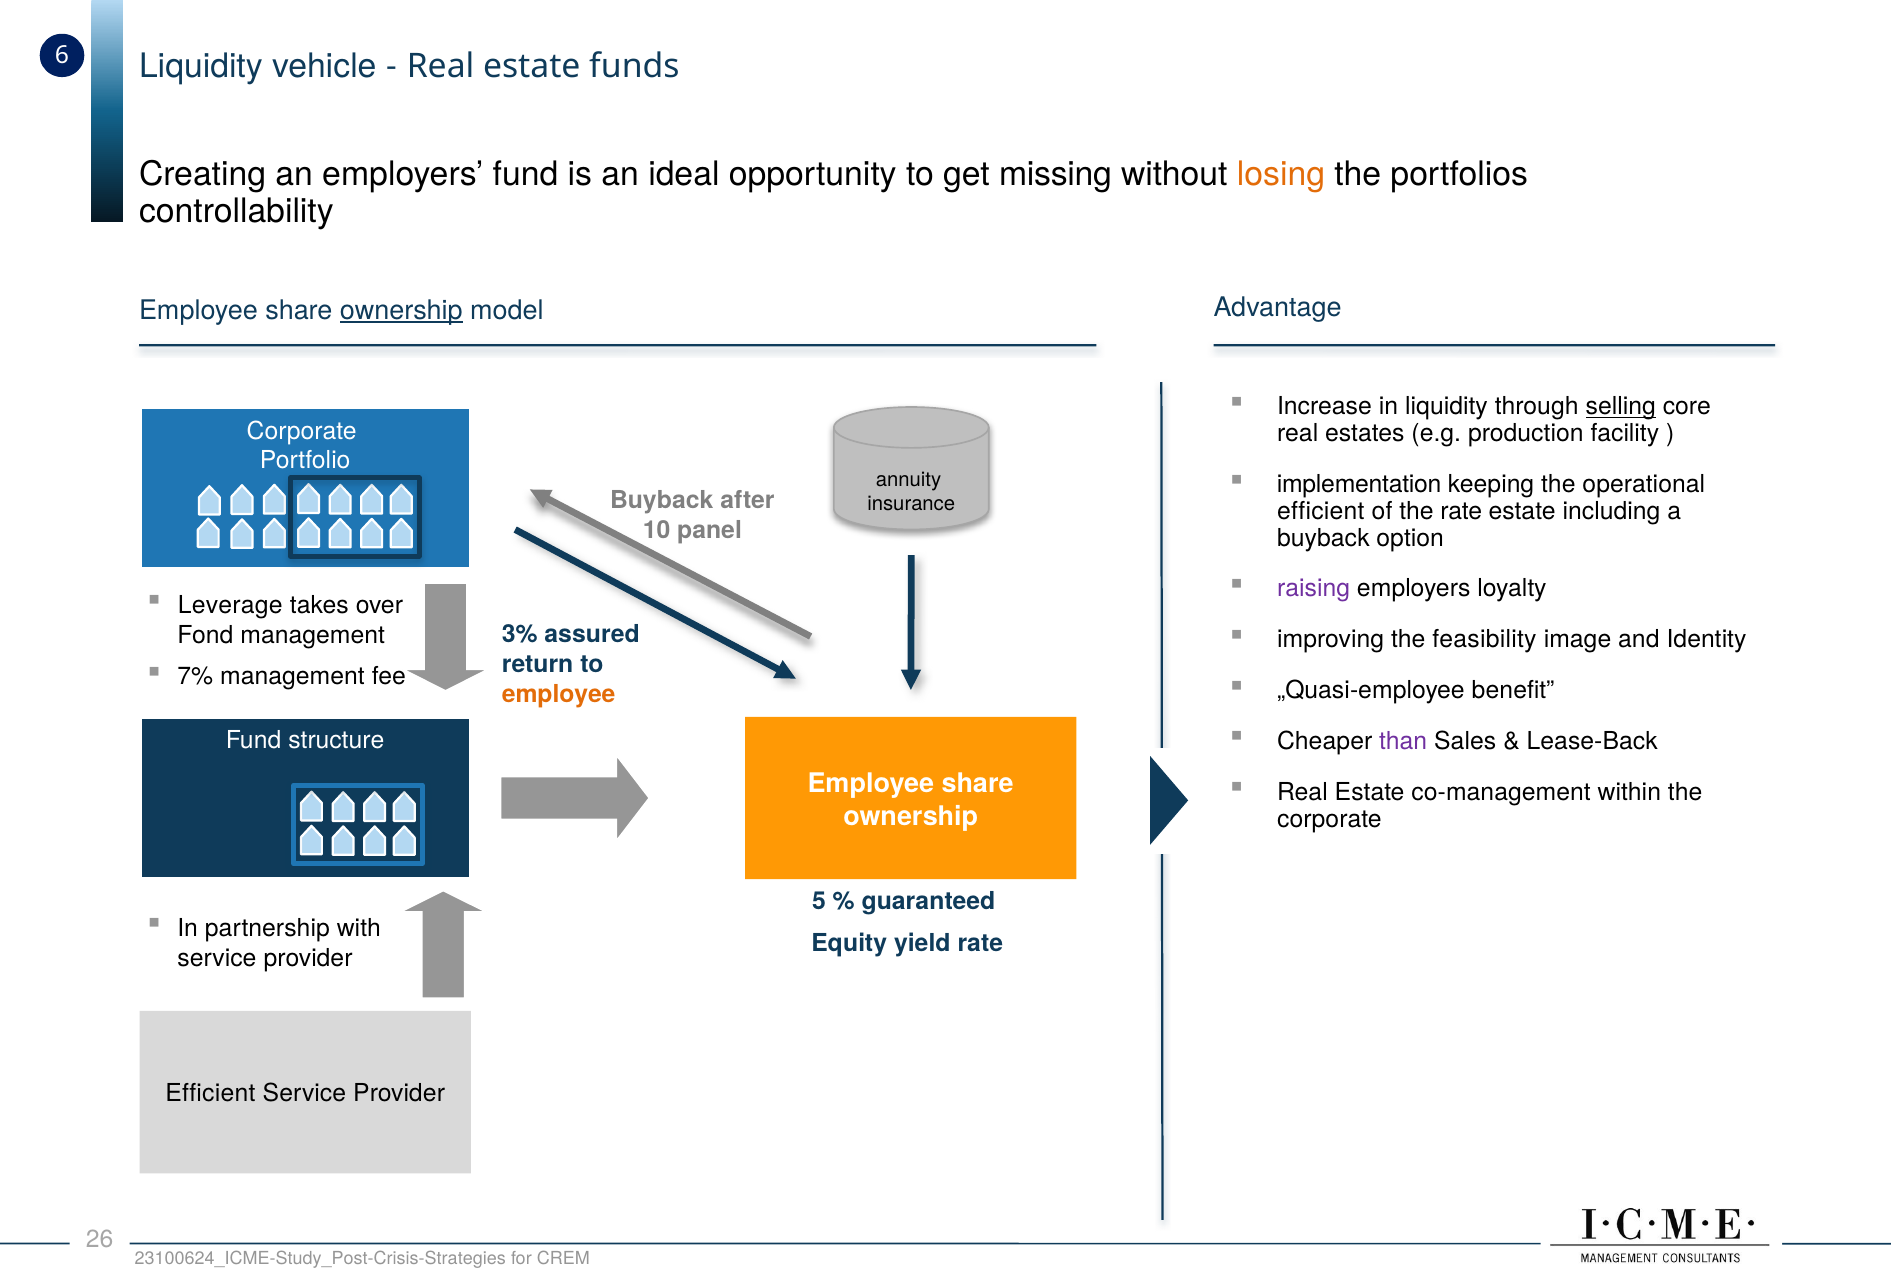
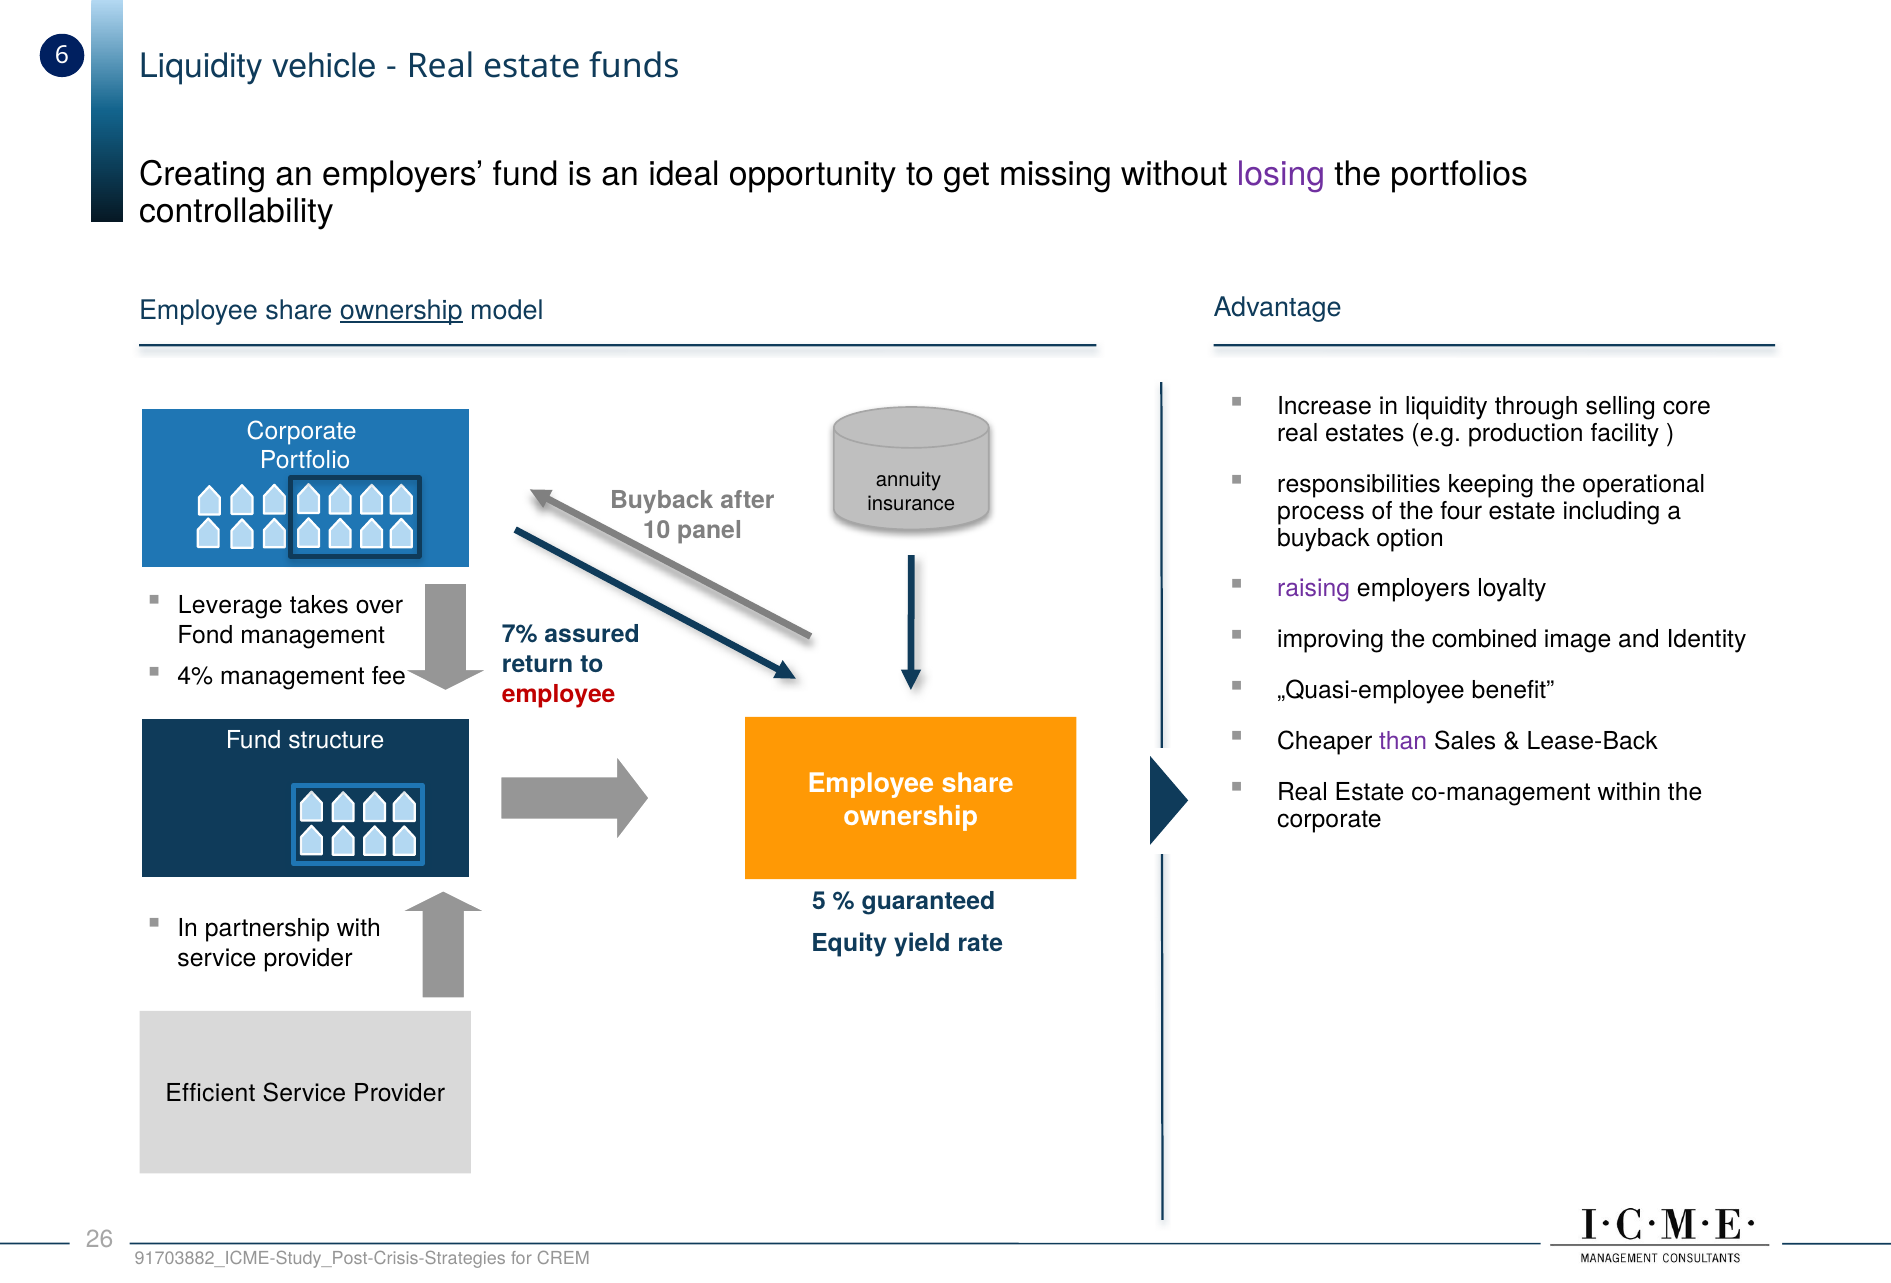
losing colour: orange -> purple
selling underline: present -> none
implementation: implementation -> responsibilities
efficient at (1321, 511): efficient -> process
the rate: rate -> four
feasibility: feasibility -> combined
3%: 3% -> 7%
7%: 7% -> 4%
employee at (559, 694) colour: orange -> red
23100624_ICME-Study_Post-Crisis-Strategies: 23100624_ICME-Study_Post-Crisis-Strategies -> 91703882_ICME-Study_Post-Crisis-Strategies
